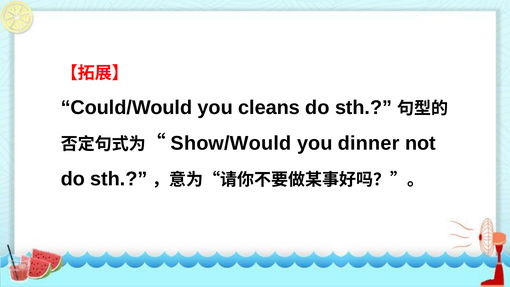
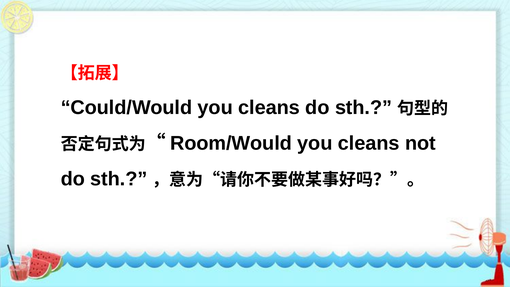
Show/Would: Show/Would -> Room/Would
dinner at (369, 143): dinner -> cleans
